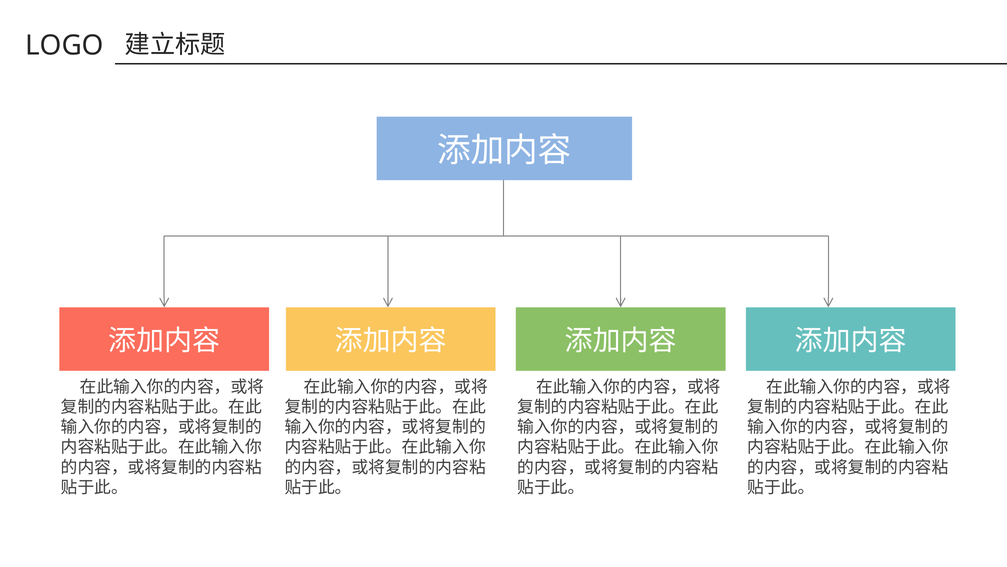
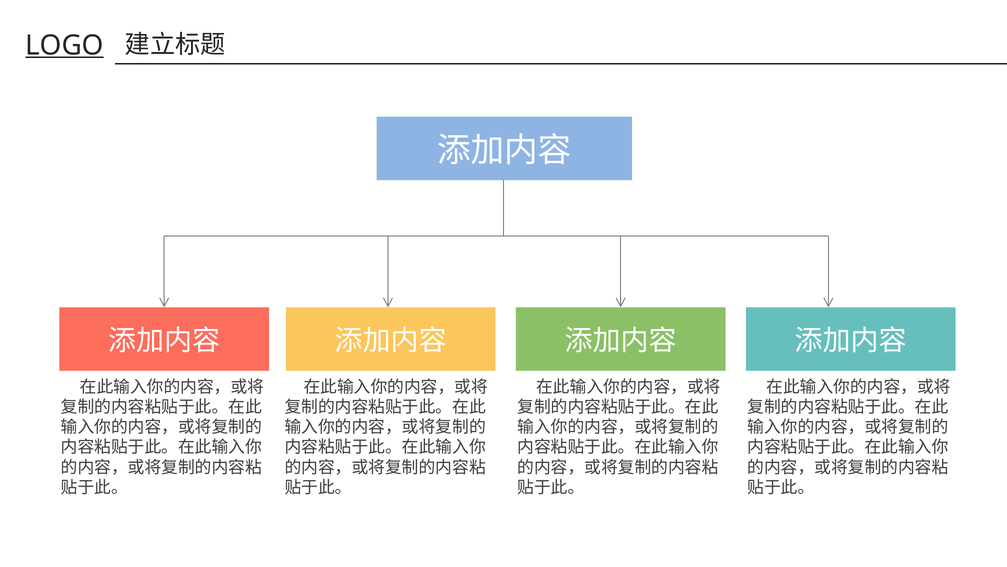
LOGO underline: none -> present
